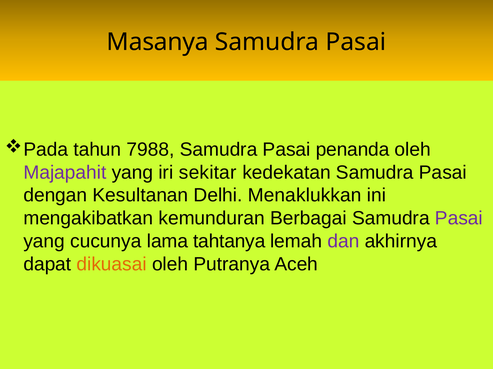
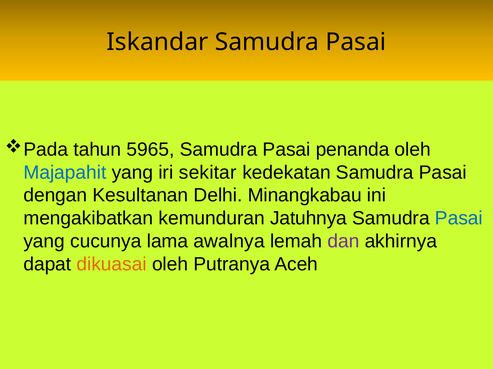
Masanya: Masanya -> Iskandar
7988: 7988 -> 5965
Majapahit colour: purple -> blue
Menaklukkan: Menaklukkan -> Minangkabau
Berbagai: Berbagai -> Jatuhnya
Pasai at (459, 219) colour: purple -> blue
tahtanya: tahtanya -> awalnya
